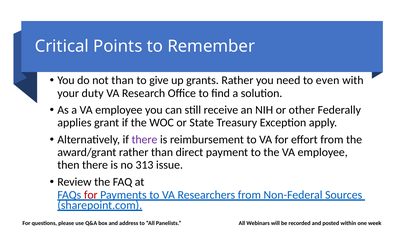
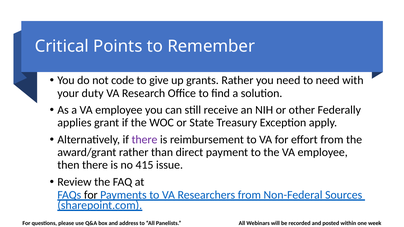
not than: than -> code
to even: even -> need
313: 313 -> 415
for at (91, 195) colour: red -> black
